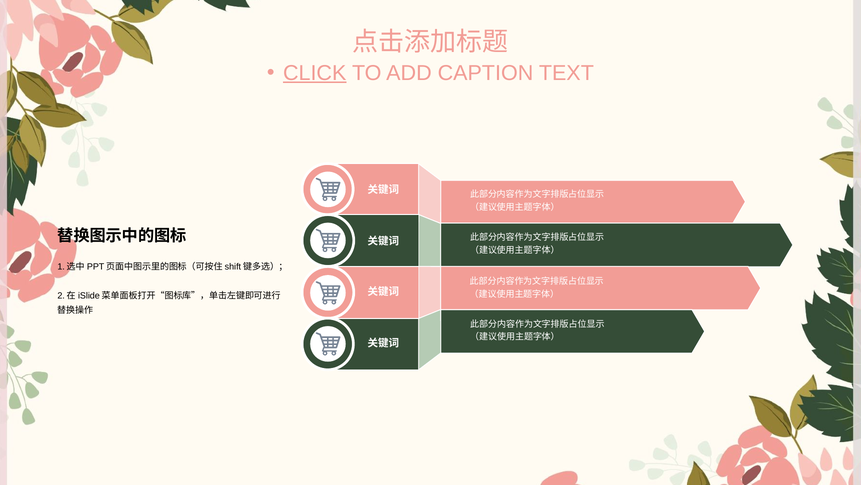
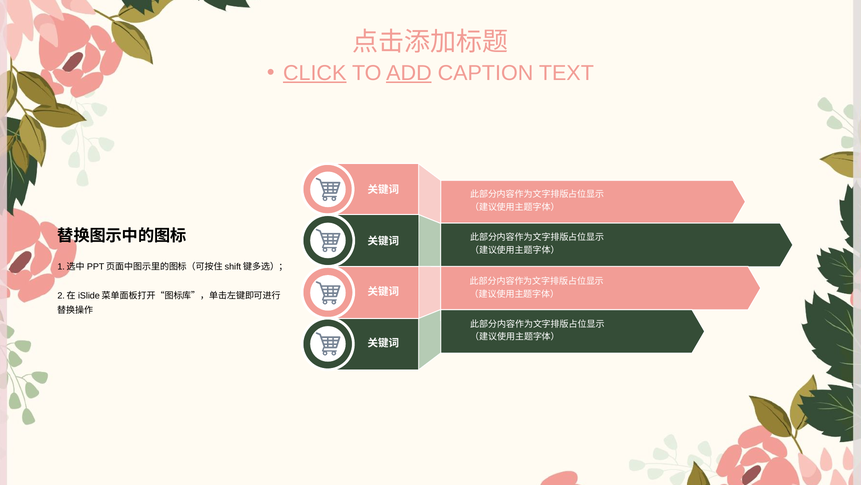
ADD underline: none -> present
